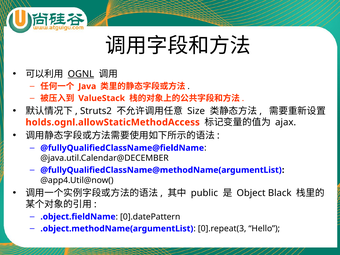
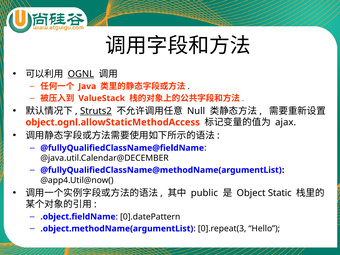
Struts2 underline: none -> present
Size: Size -> Null
holds.ognl.allowStaticMethodAccess: holds.ognl.allowStaticMethodAccess -> object.ognl.allowStaticMethodAccess
Black: Black -> Static
